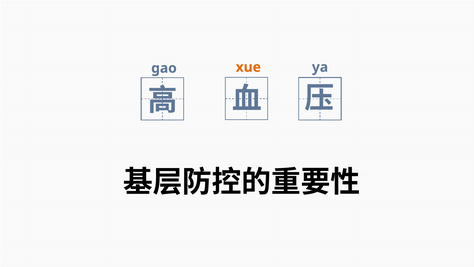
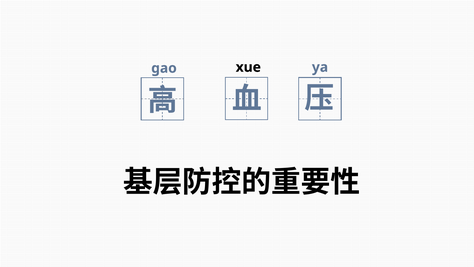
xue colour: orange -> black
